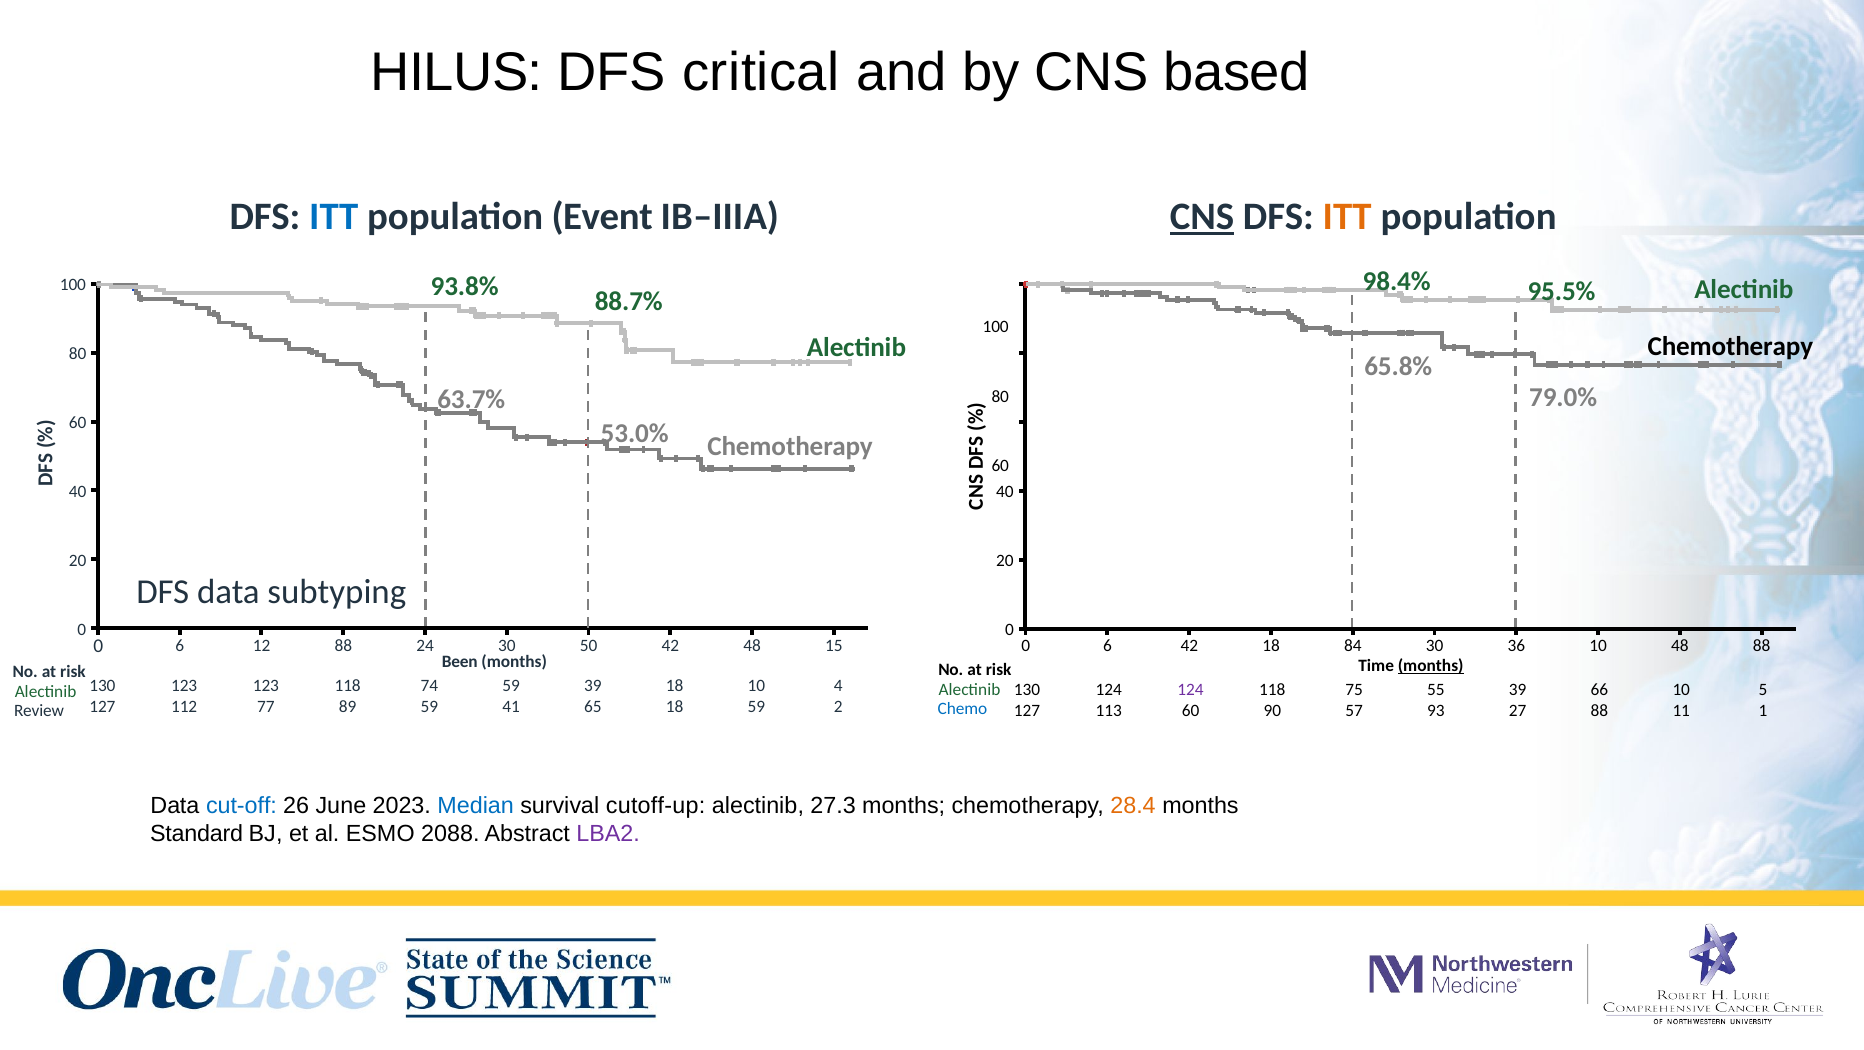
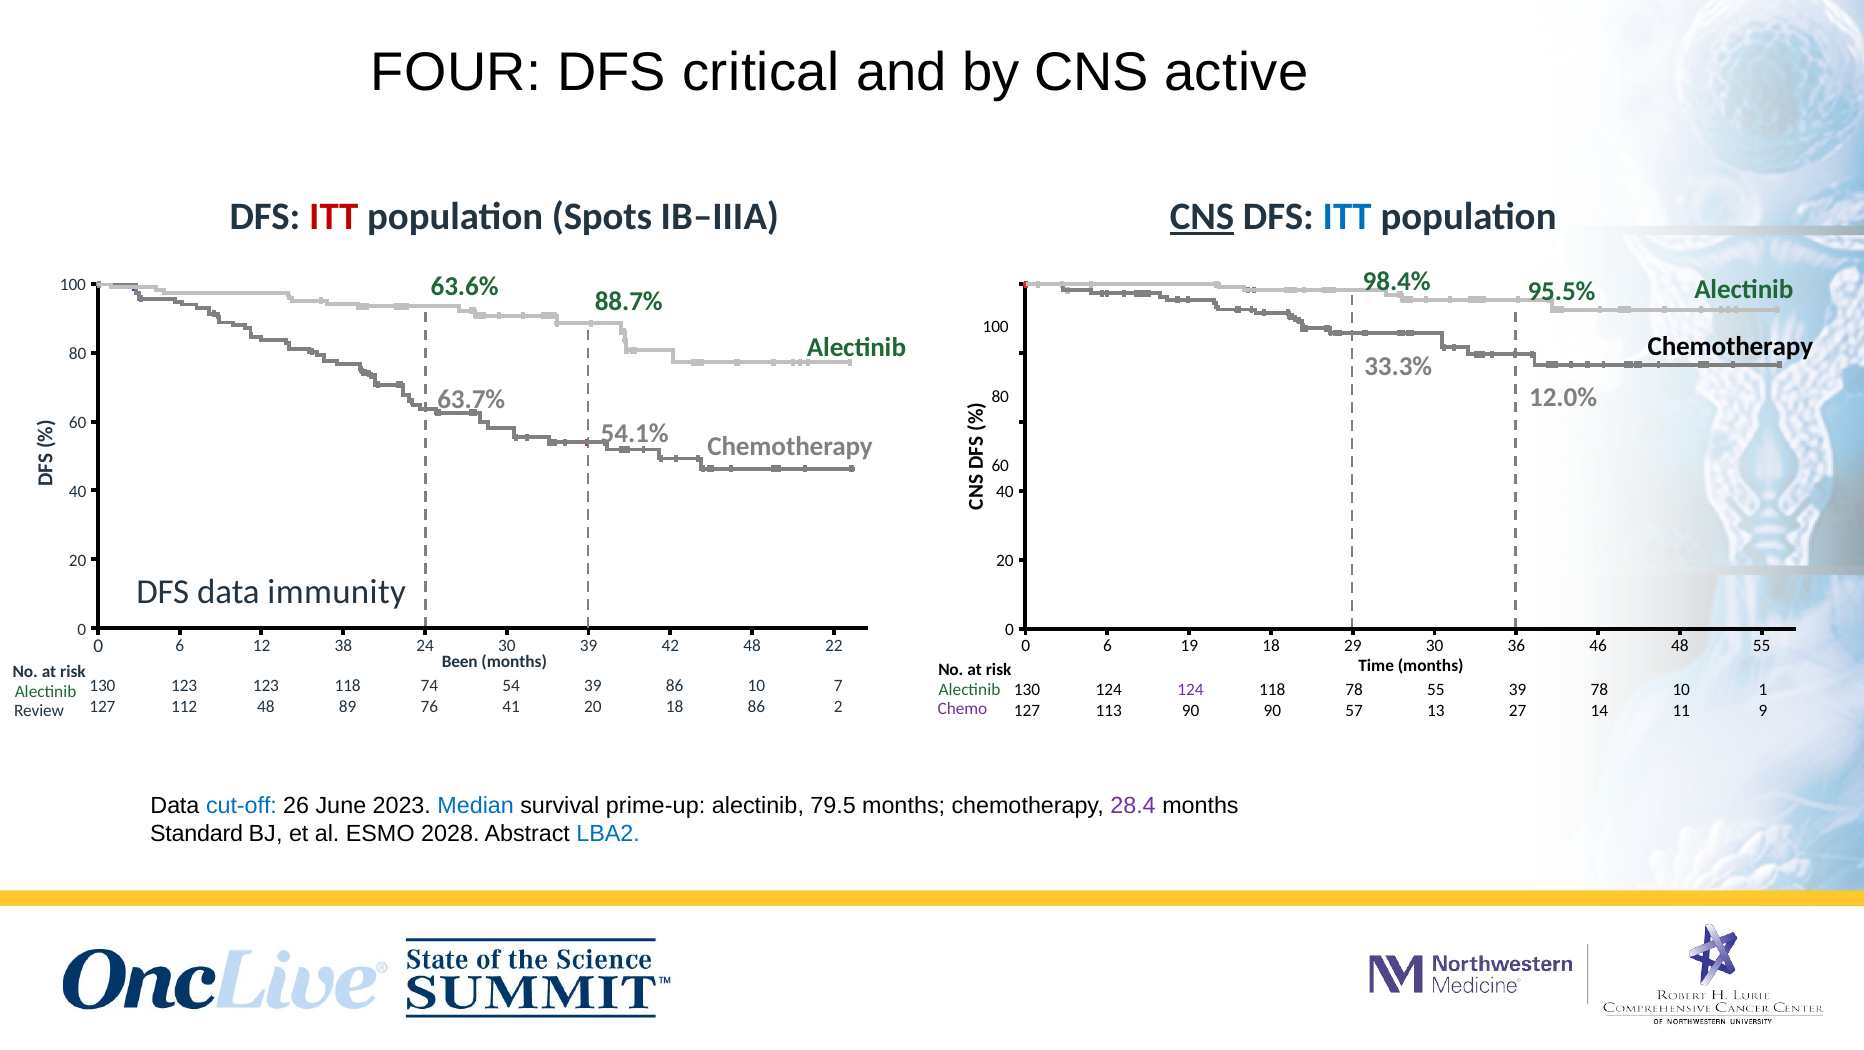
HILUS: HILUS -> FOUR
based: based -> active
ITT at (334, 217) colour: blue -> red
Event: Event -> Spots
ITT at (1347, 217) colour: orange -> blue
93.8%: 93.8% -> 63.6%
65.8%: 65.8% -> 33.3%
79.0%: 79.0% -> 12.0%
53.0%: 53.0% -> 54.1%
subtyping: subtyping -> immunity
12 88: 88 -> 38
30 50: 50 -> 39
15: 15 -> 22
0 42: 42 -> 19
84: 84 -> 29
36 10: 10 -> 46
48 88: 88 -> 55
months at (1431, 665) underline: present -> none
74 59: 59 -> 54
39 18: 18 -> 86
4: 4 -> 7
118 75: 75 -> 78
39 66: 66 -> 78
5: 5 -> 1
127 77: 77 -> 48
89 59: 59 -> 76
41 65: 65 -> 20
18 59: 59 -> 86
Chemo colour: blue -> purple
127 60: 60 -> 90
93: 93 -> 13
27 88: 88 -> 14
1: 1 -> 9
cutoff-up: cutoff-up -> prime-up
27.3: 27.3 -> 79.5
28.4 colour: orange -> purple
2088: 2088 -> 2028
LBA2 colour: purple -> blue
